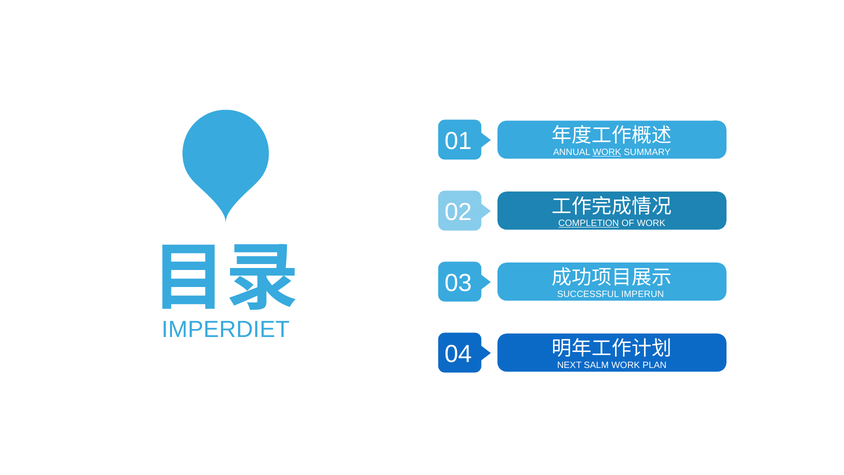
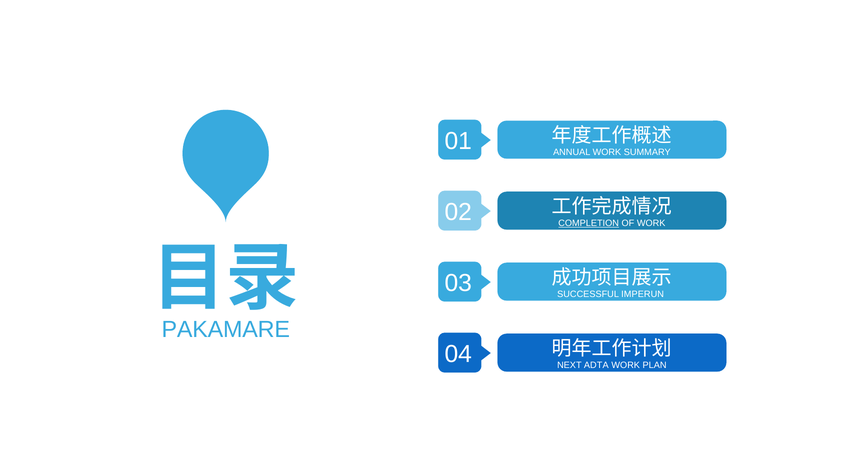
WORK at (607, 152) underline: present -> none
IMPERDIET: IMPERDIET -> PAKAMARE
SALM: SALM -> ADTA
